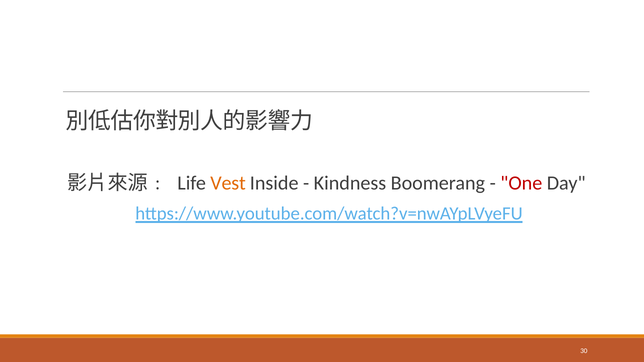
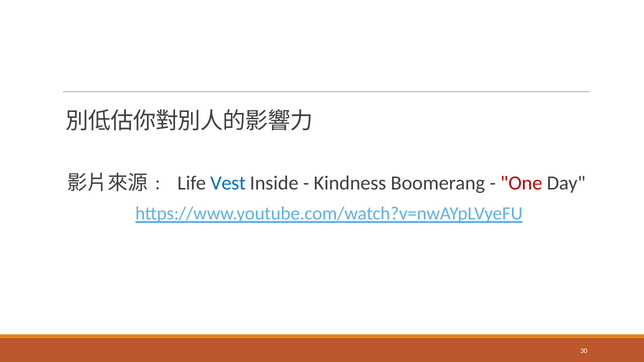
Vest colour: orange -> blue
